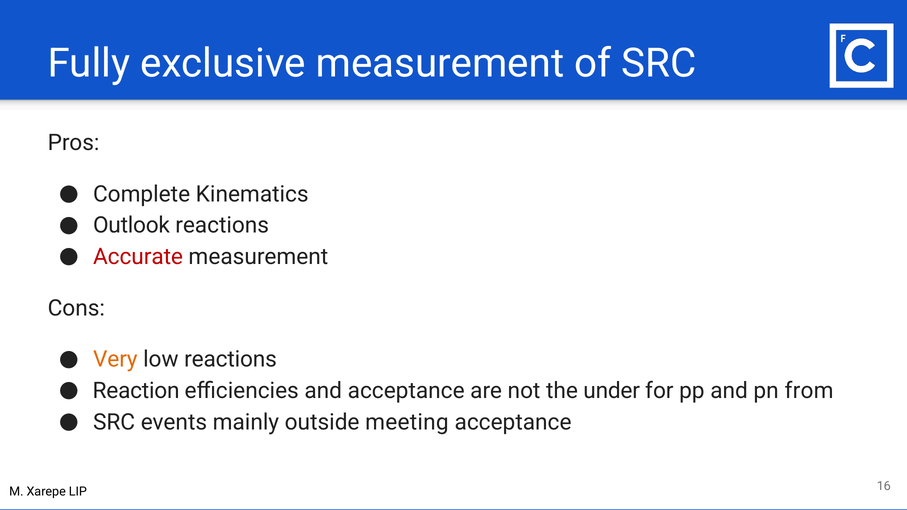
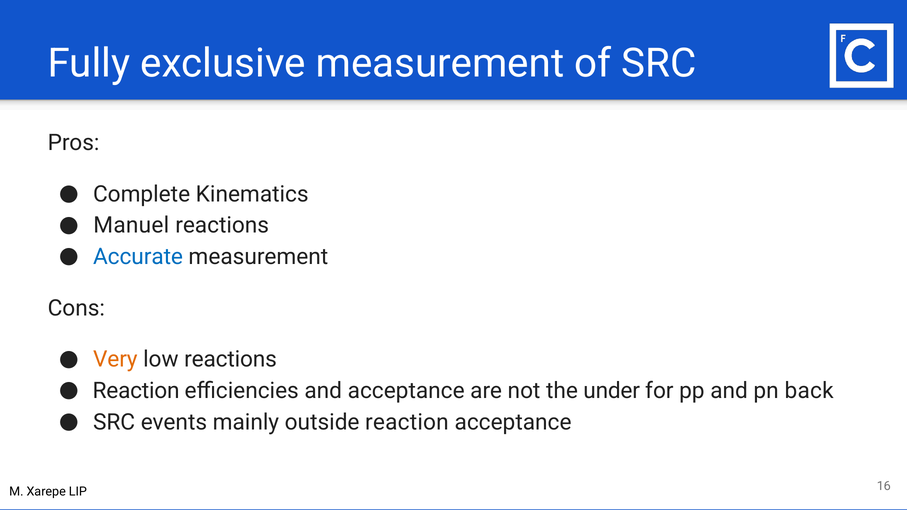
Outlook: Outlook -> Manuel
Accurate colour: red -> blue
from: from -> back
outside meeting: meeting -> reaction
